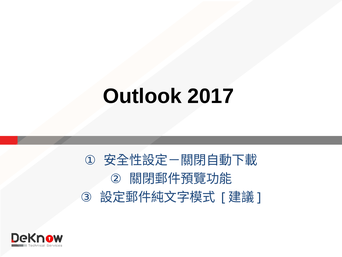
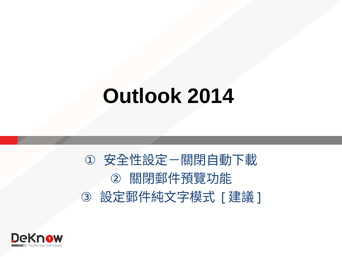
2017: 2017 -> 2014
